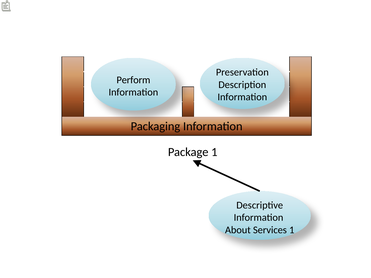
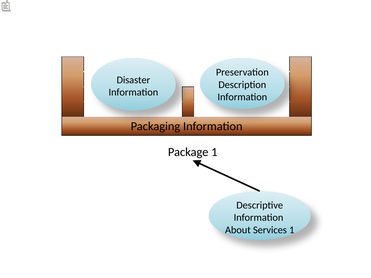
Perform: Perform -> Disaster
